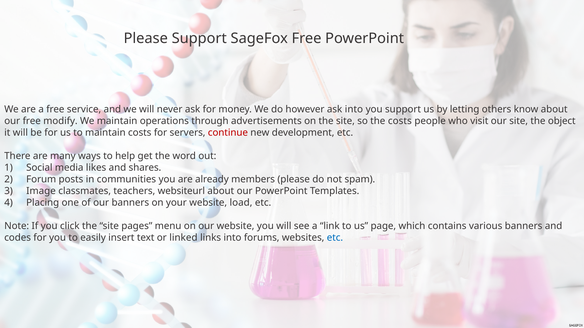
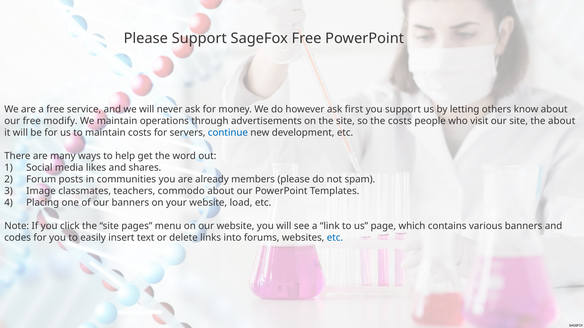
ask into: into -> first
the object: object -> about
continue colour: red -> blue
websiteurl: websiteurl -> commodo
linked: linked -> delete
